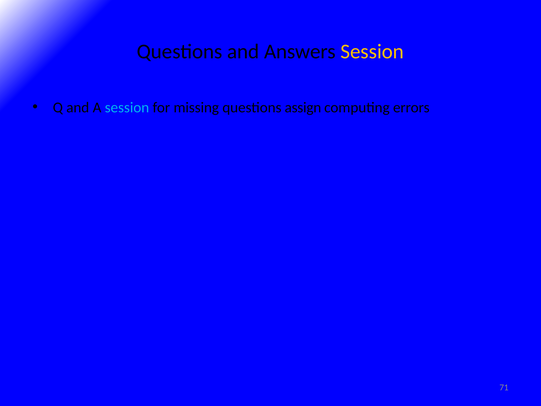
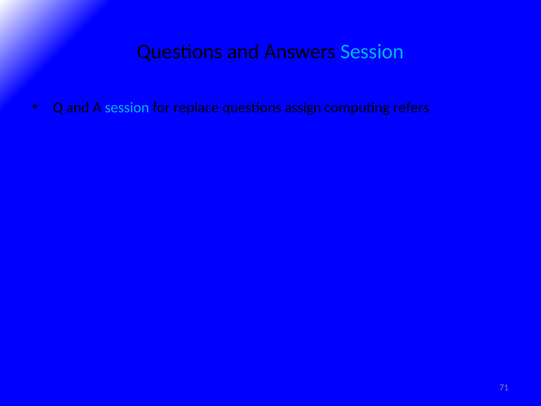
Session at (372, 52) colour: yellow -> light blue
missing: missing -> replace
errors: errors -> refers
